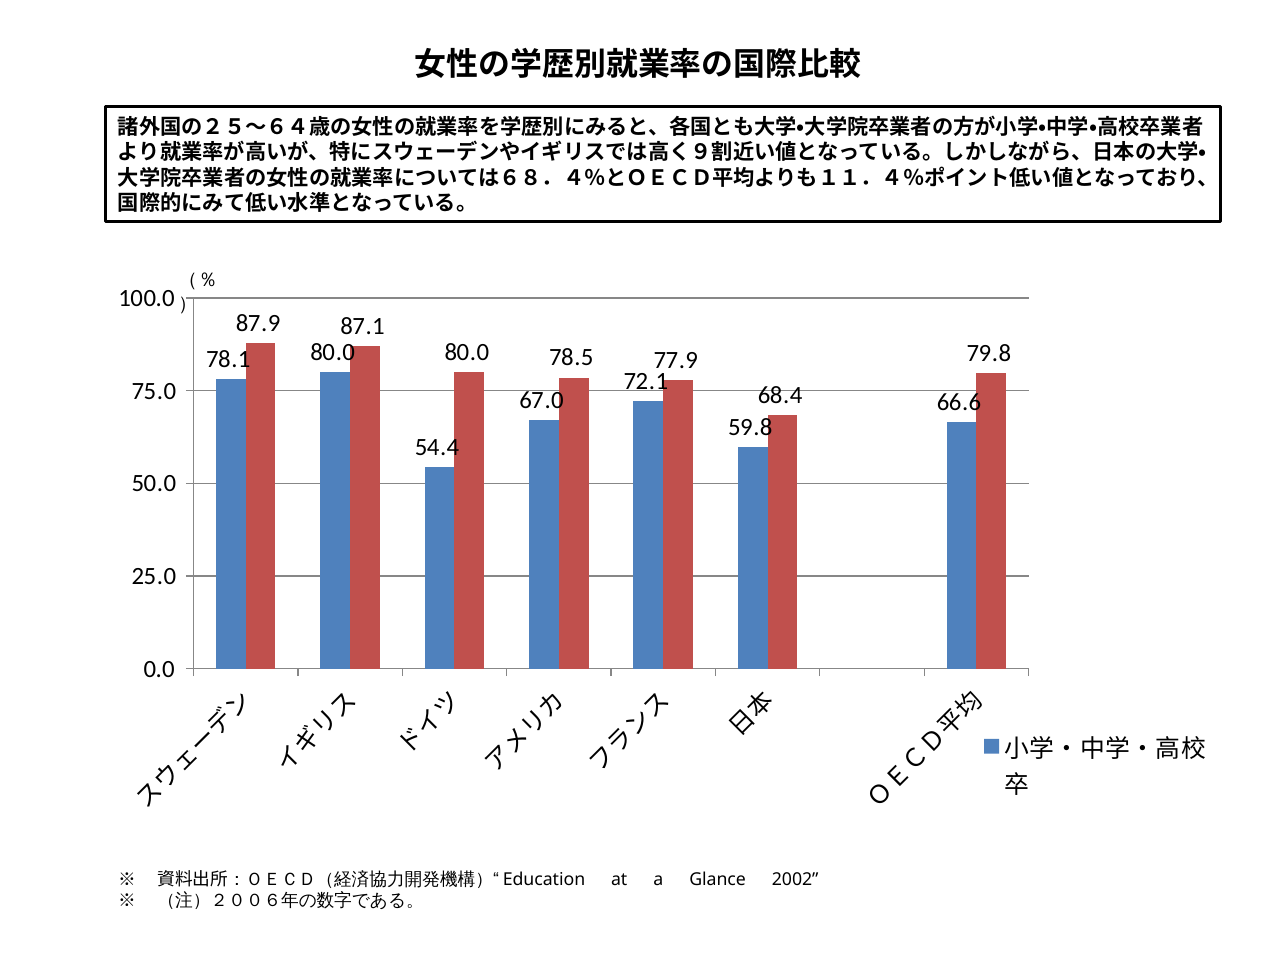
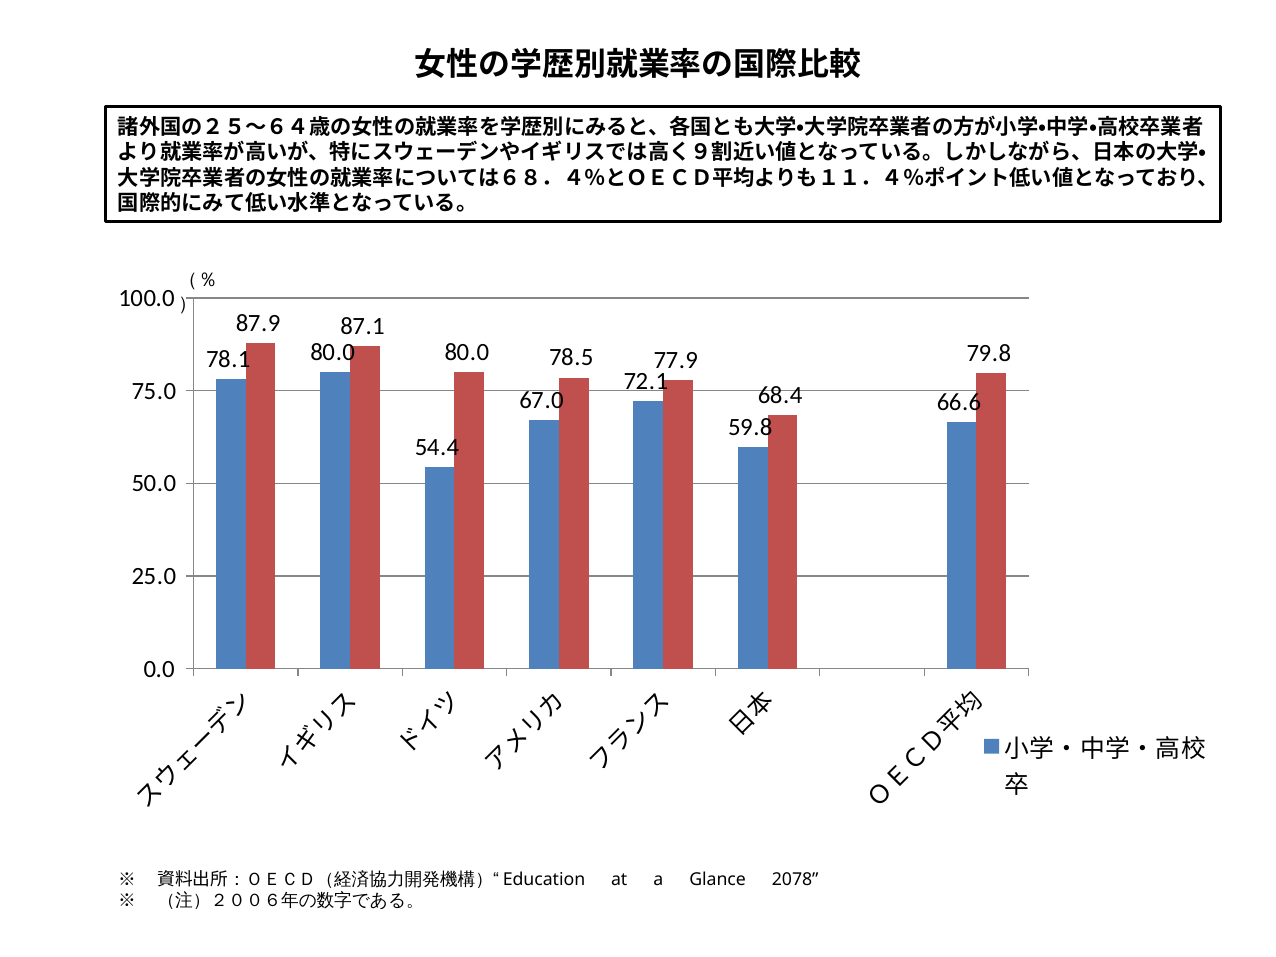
2002: 2002 -> 2078
